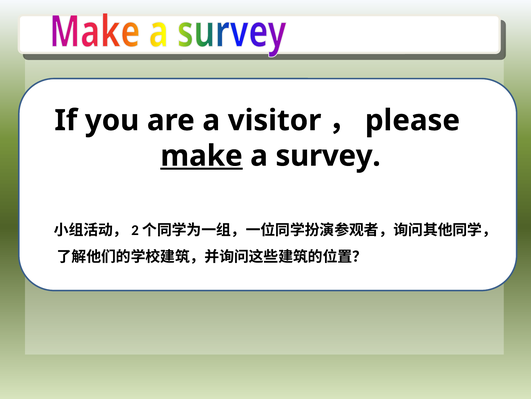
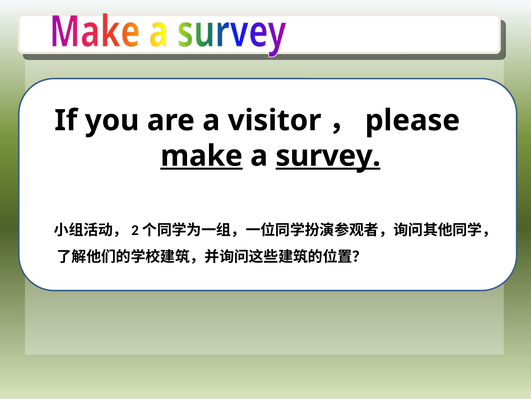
survey underline: none -> present
